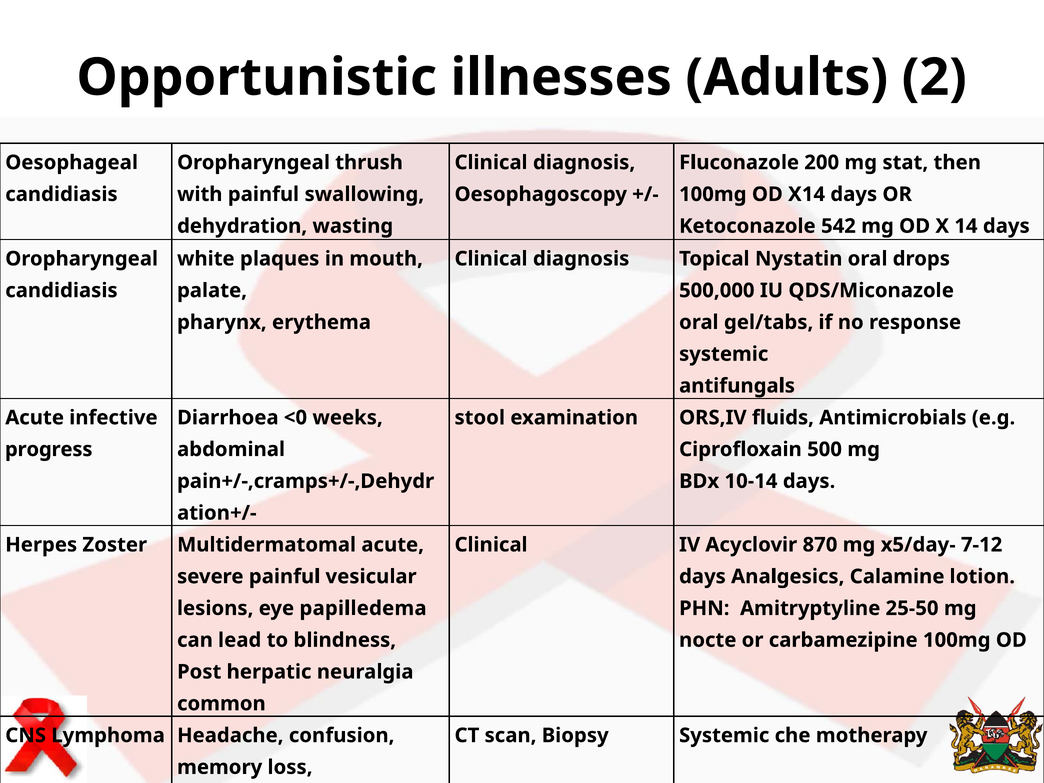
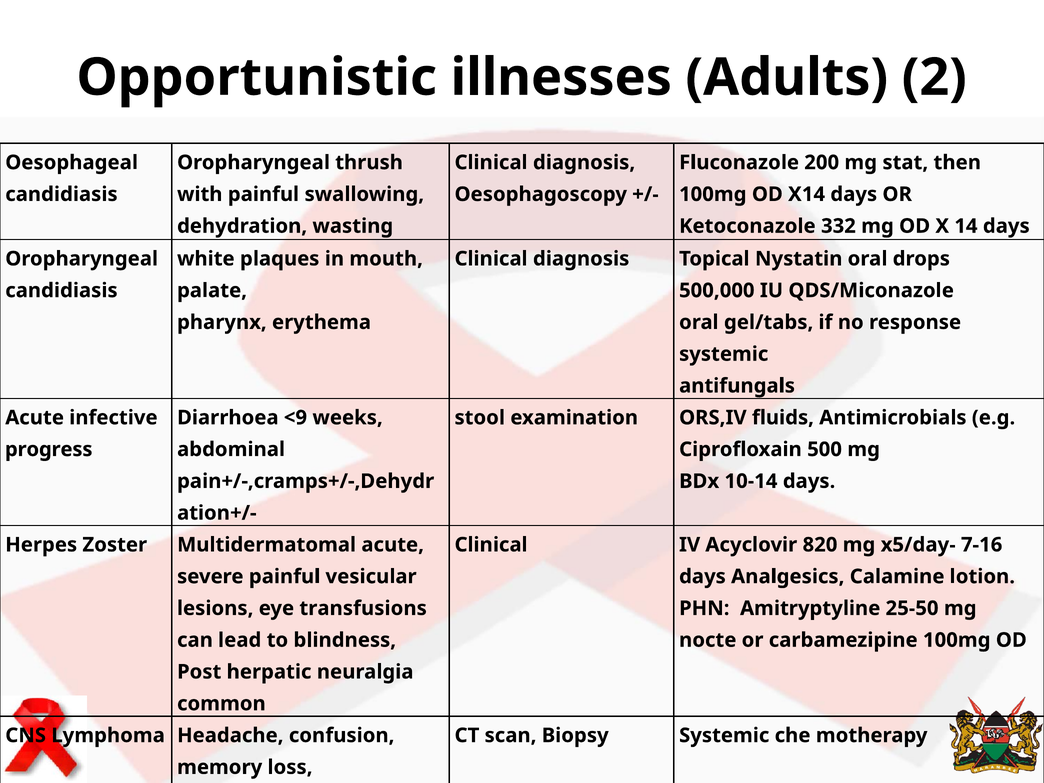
542: 542 -> 332
<0: <0 -> <9
870: 870 -> 820
7-12: 7-12 -> 7-16
papilledema: papilledema -> transfusions
